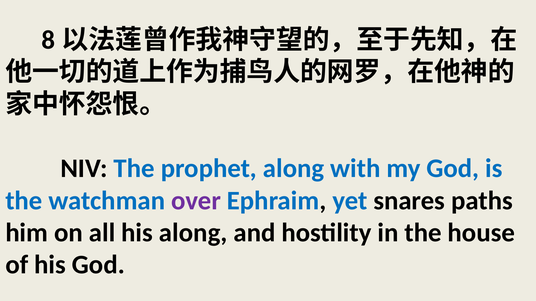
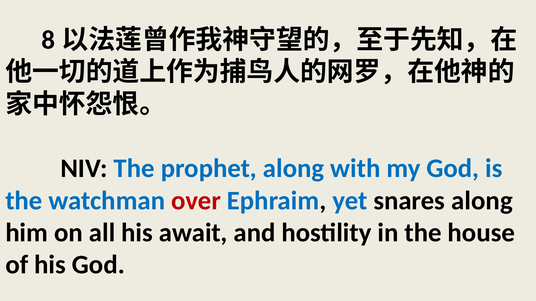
over colour: purple -> red
snares paths: paths -> along
his along: along -> await
